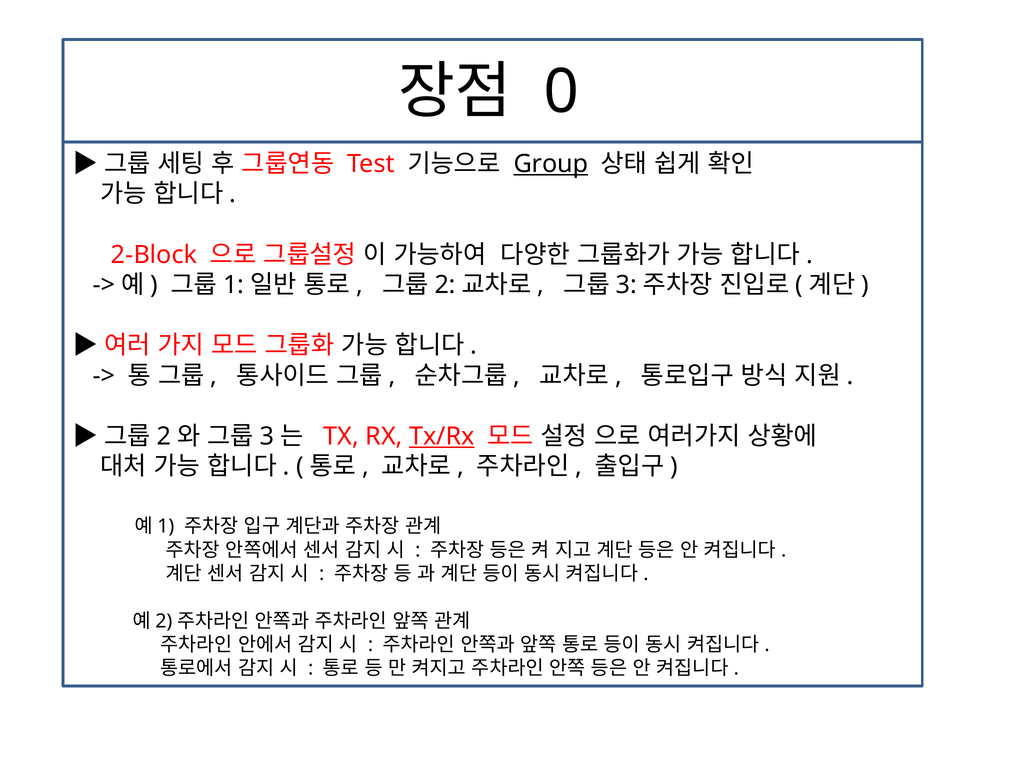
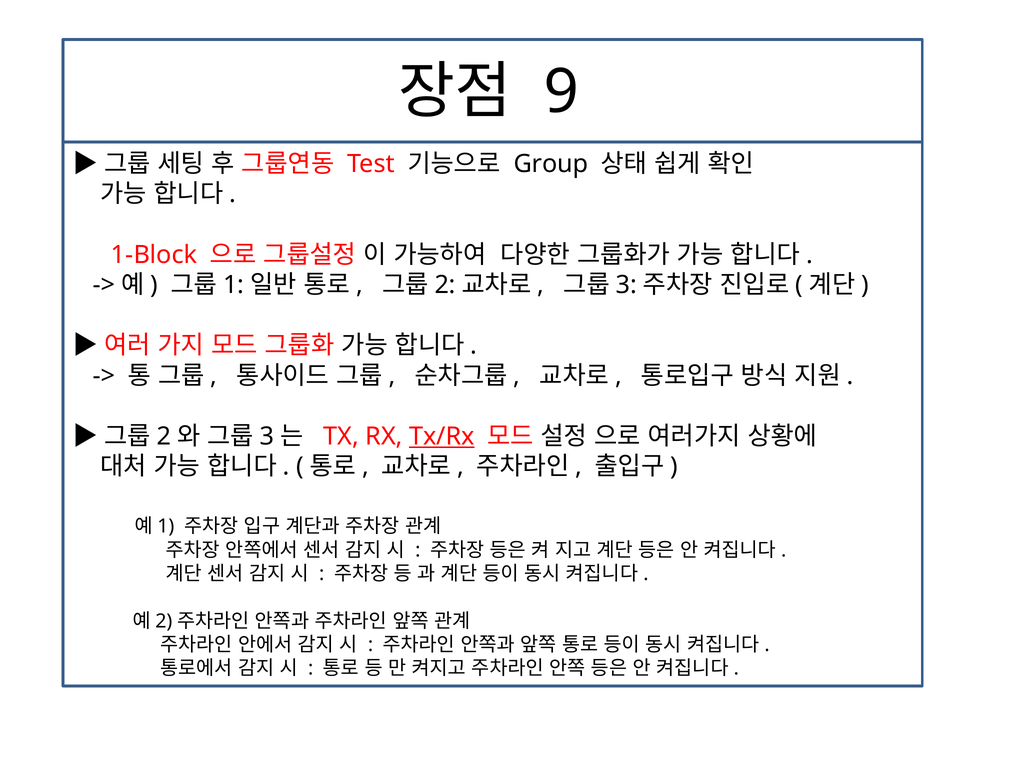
0: 0 -> 9
Group underline: present -> none
2-Block: 2-Block -> 1-Block
